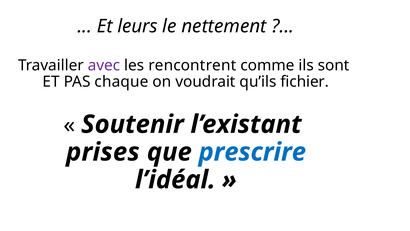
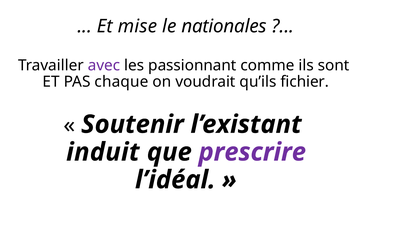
leurs: leurs -> mise
nettement: nettement -> nationales
rencontrent: rencontrent -> passionnant
prises: prises -> induit
prescrire colour: blue -> purple
